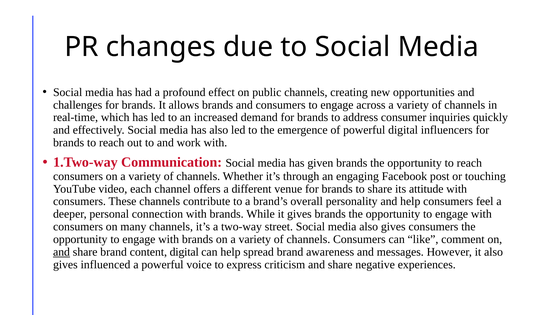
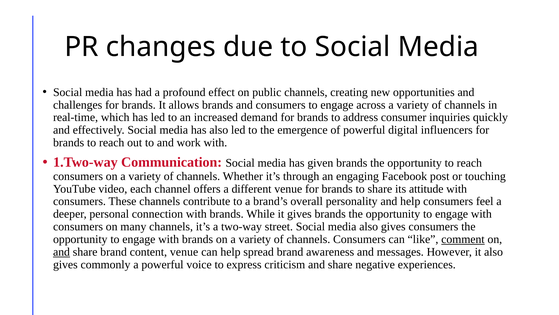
comment underline: none -> present
content digital: digital -> venue
influenced: influenced -> commonly
